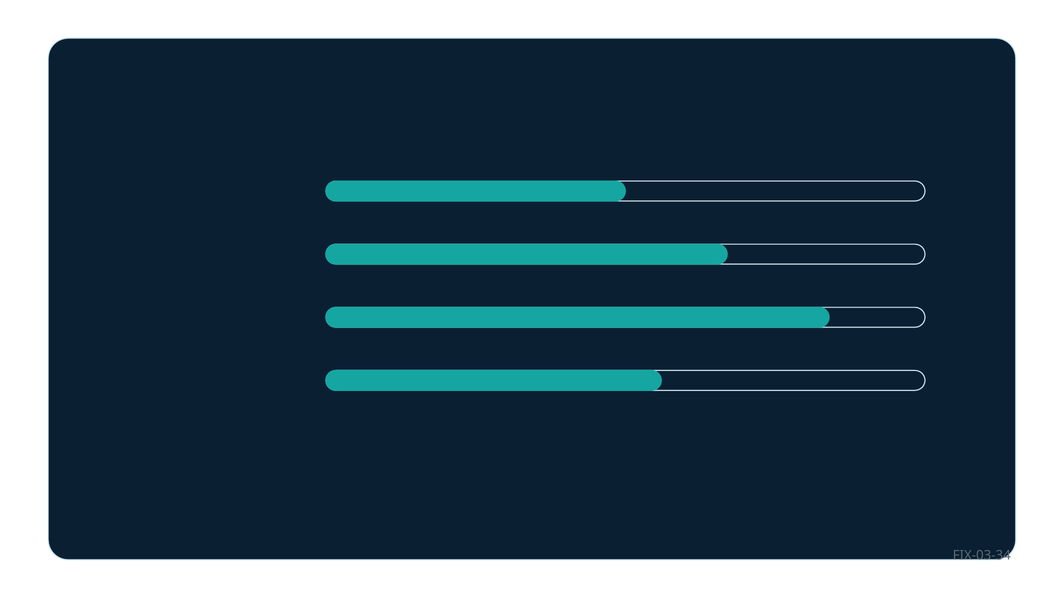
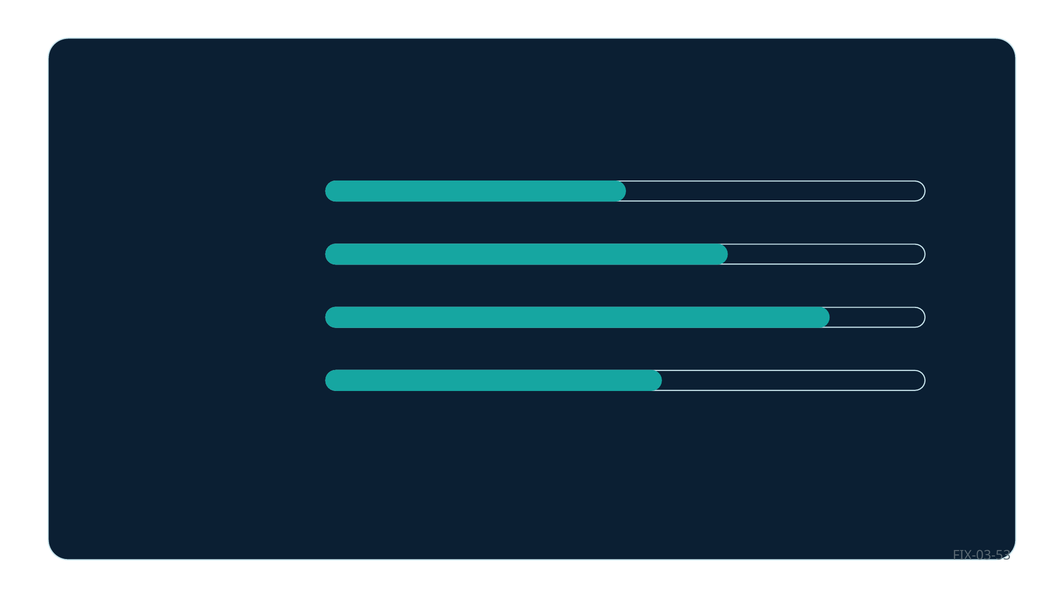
FIX-03-34: FIX-03-34 -> FIX-03-53
